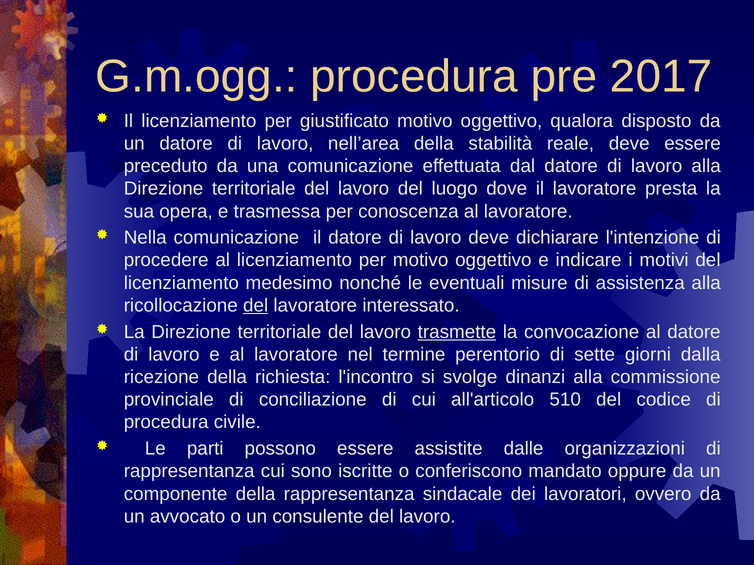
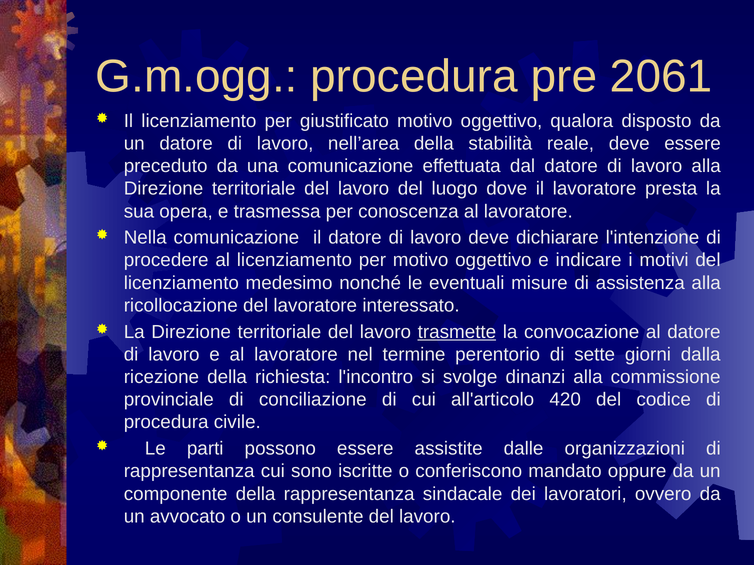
2017: 2017 -> 2061
del at (256, 306) underline: present -> none
510: 510 -> 420
